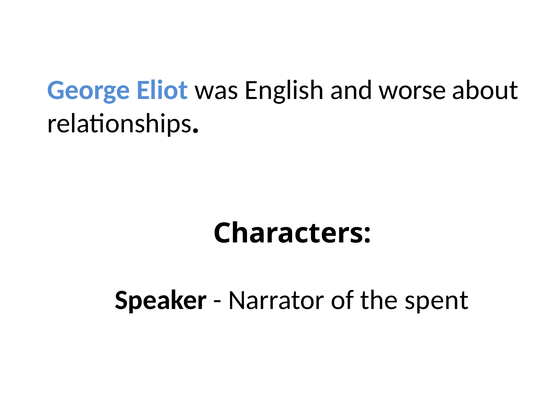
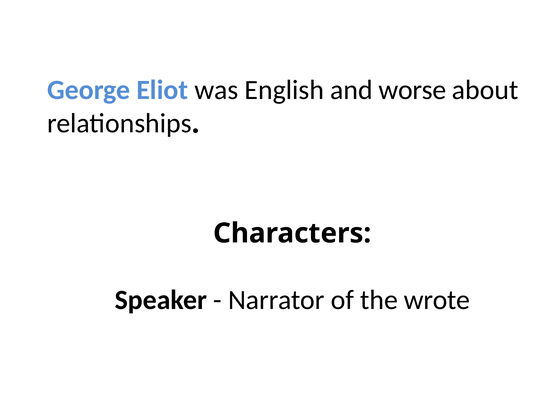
spent: spent -> wrote
